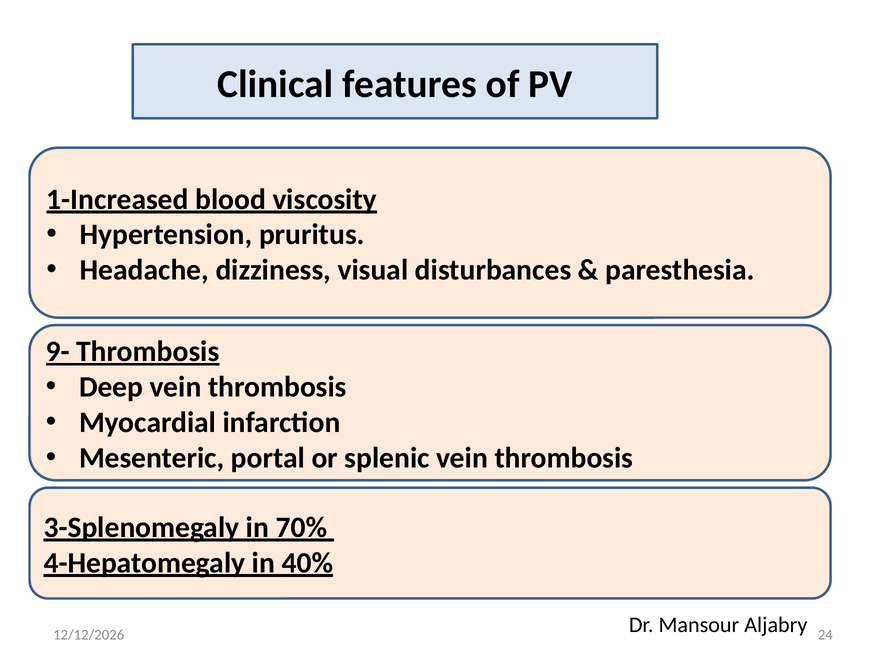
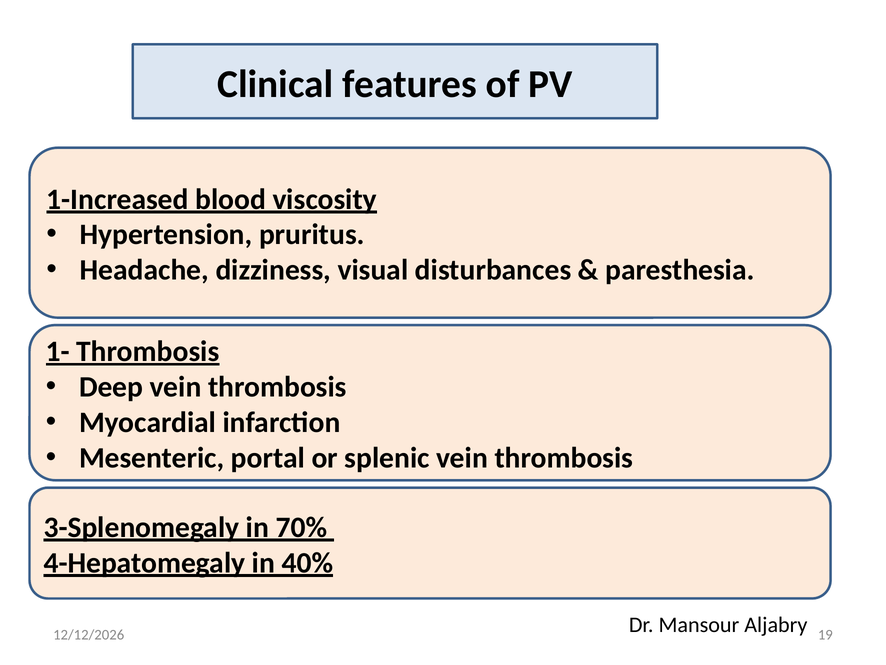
9-: 9- -> 1-
24: 24 -> 19
